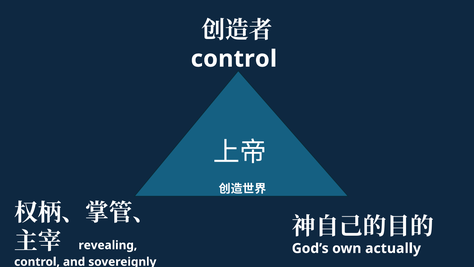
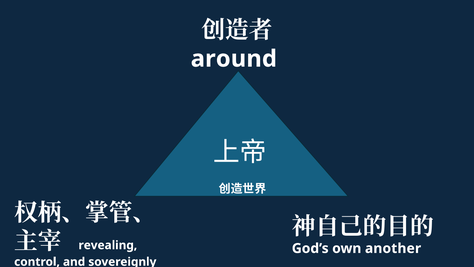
control at (234, 59): control -> around
actually: actually -> another
